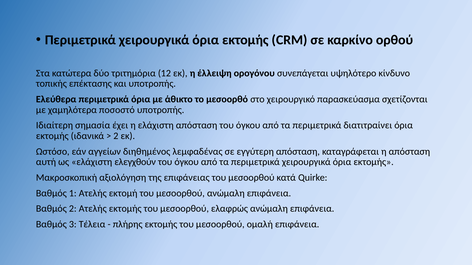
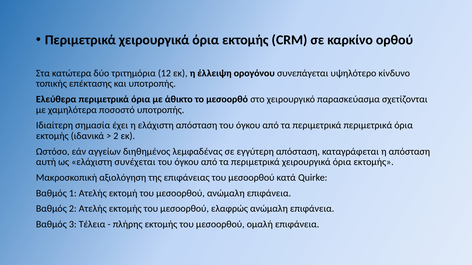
περιμετρικά διατιτραίνει: διατιτραίνει -> περιμετρικά
ελεγχθούν: ελεγχθούν -> συνέχεται
